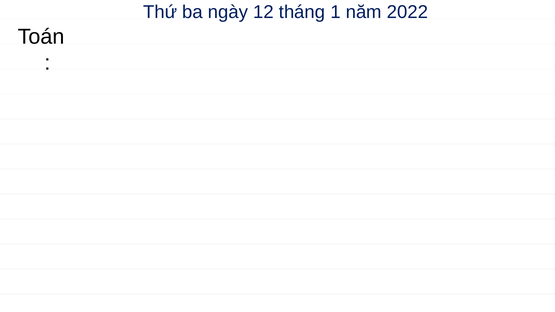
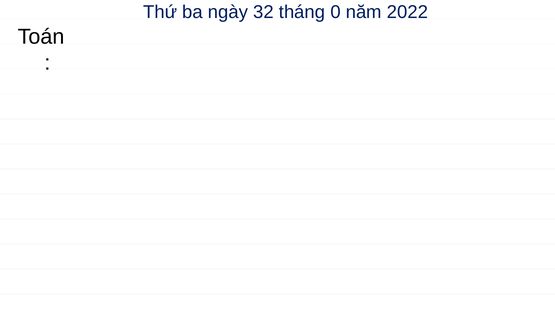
12: 12 -> 32
1: 1 -> 0
